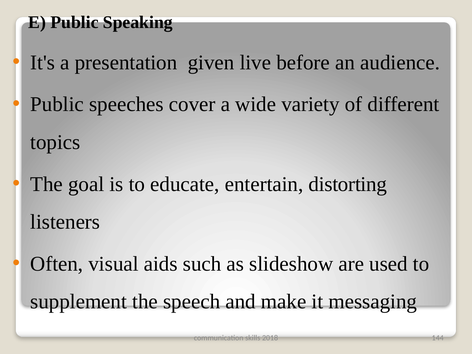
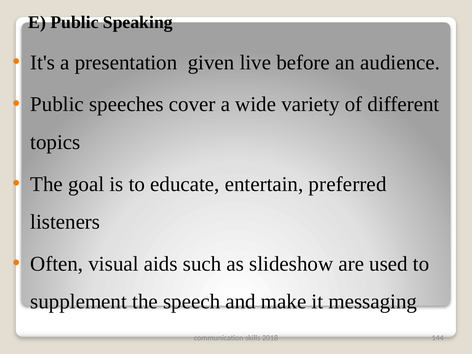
distorting: distorting -> preferred
